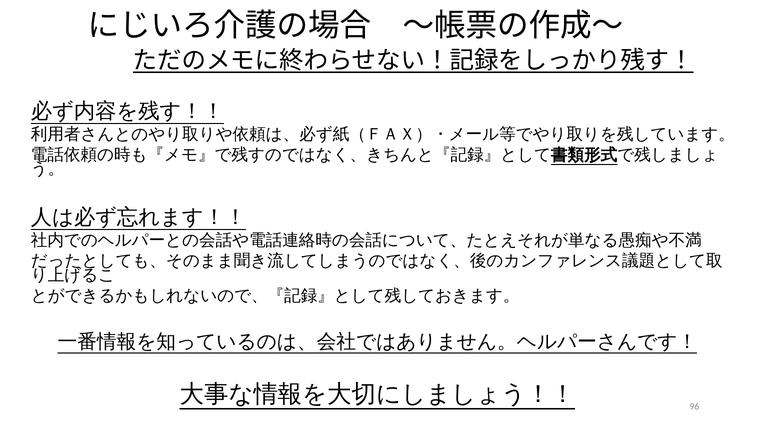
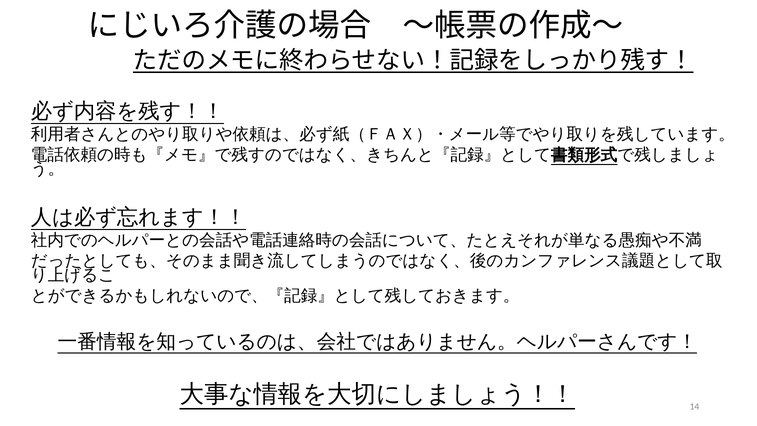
96: 96 -> 14
